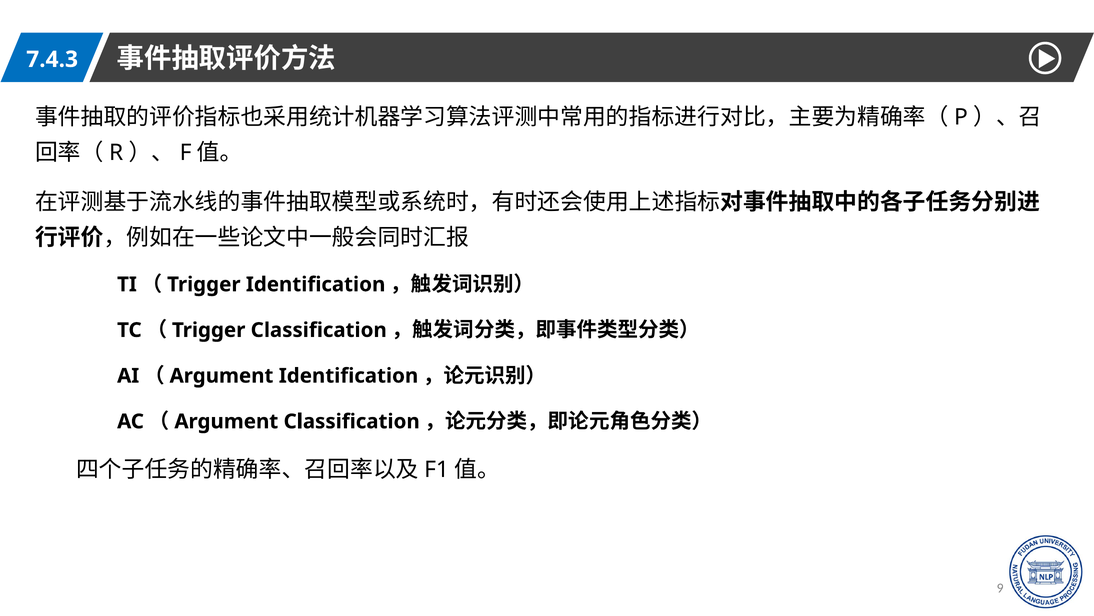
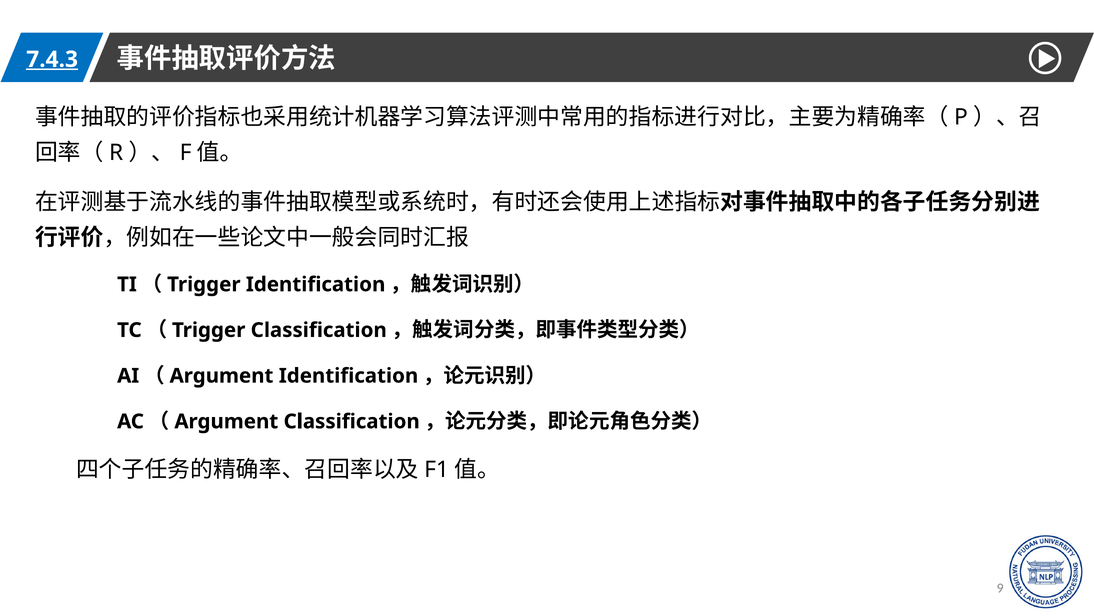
7.4.3 underline: none -> present
